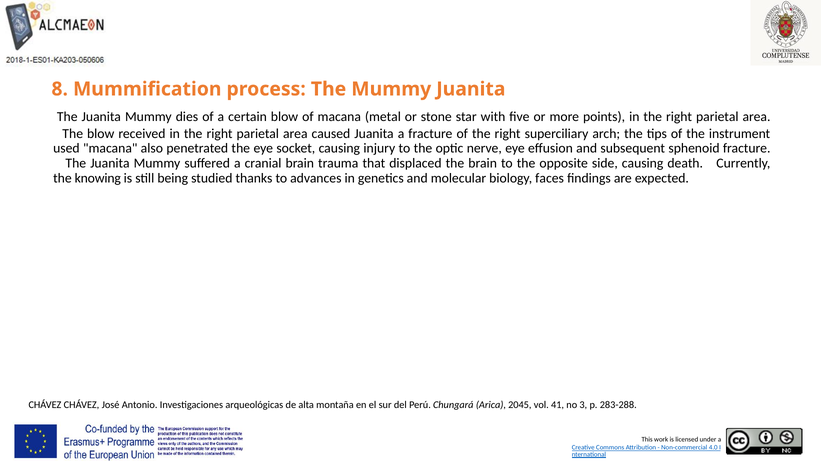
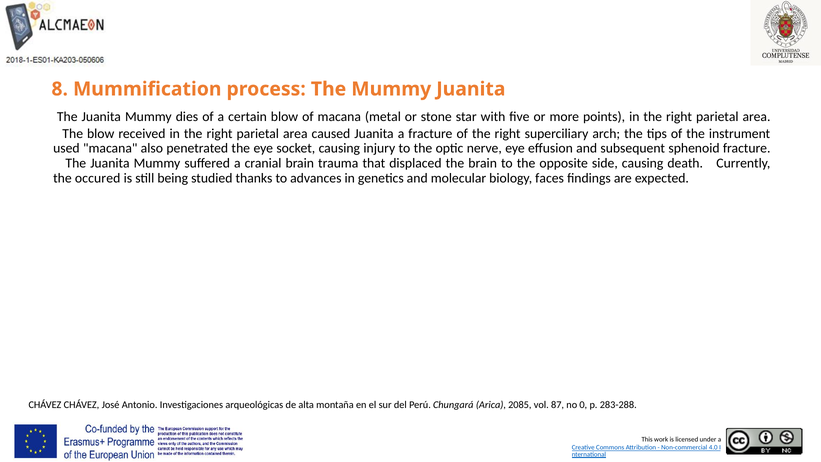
knowing: knowing -> occured
2045: 2045 -> 2085
41: 41 -> 87
3: 3 -> 0
